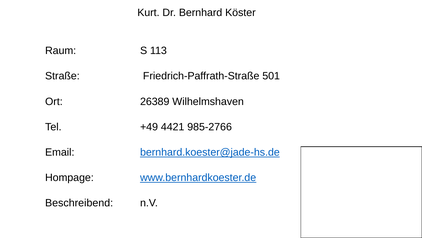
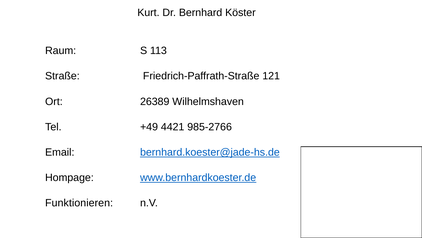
501: 501 -> 121
Beschreibend: Beschreibend -> Funktionieren
